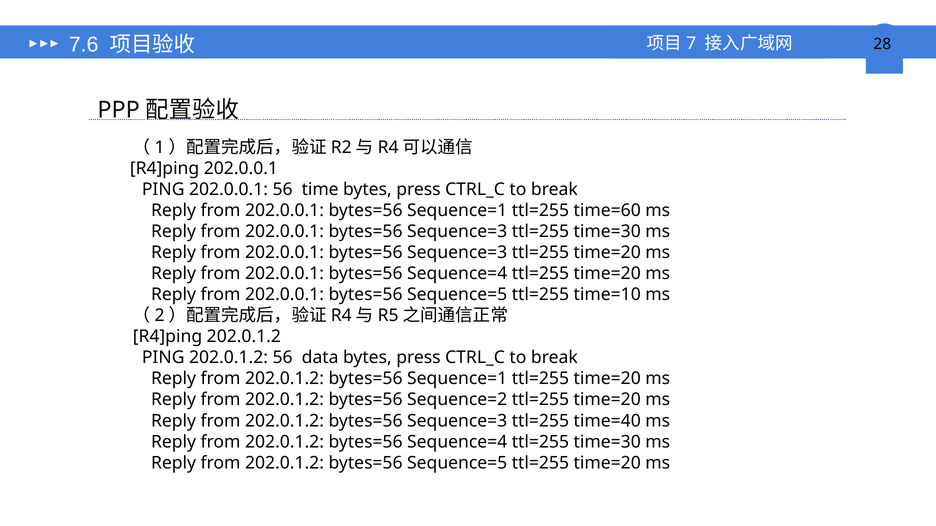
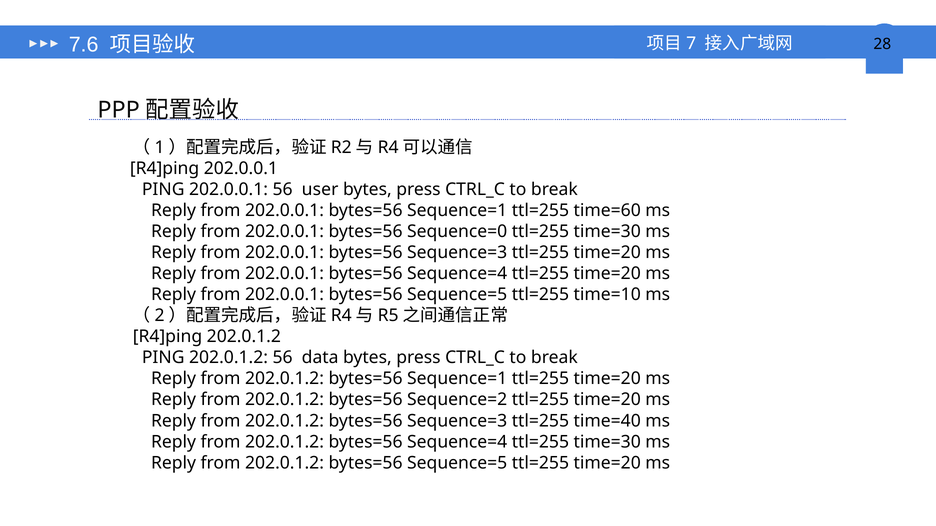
time: time -> user
Sequence=3 at (457, 232): Sequence=3 -> Sequence=0
